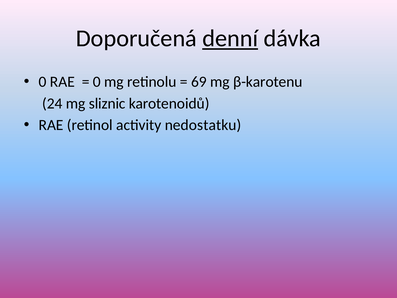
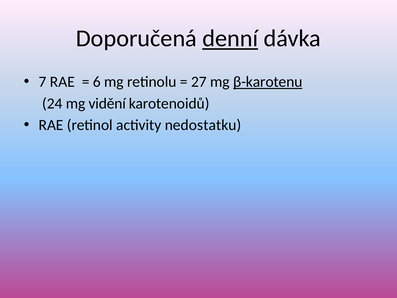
0 at (43, 82): 0 -> 7
0 at (97, 82): 0 -> 6
69: 69 -> 27
β-karotenu underline: none -> present
sliznic: sliznic -> vidění
